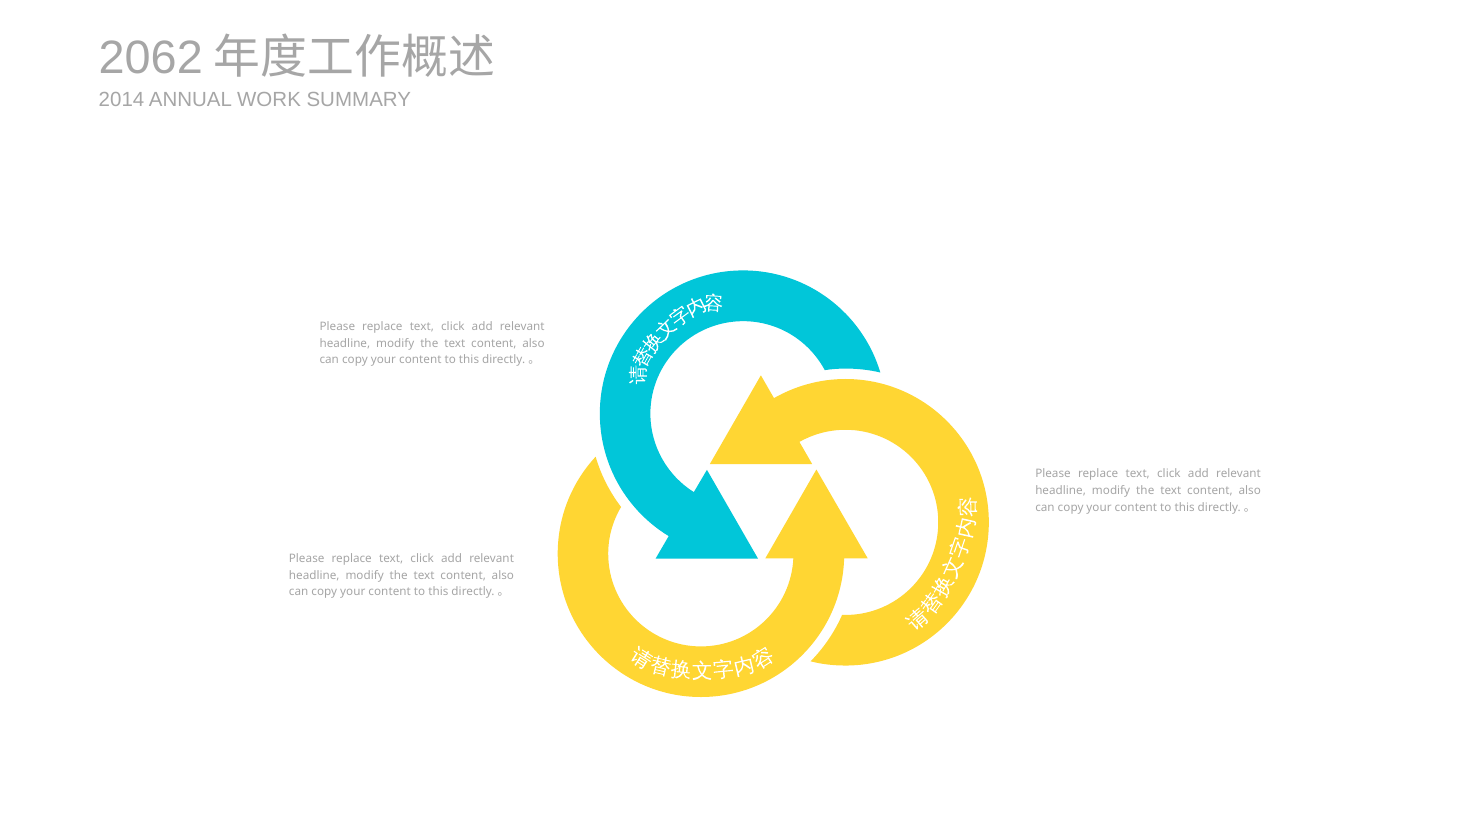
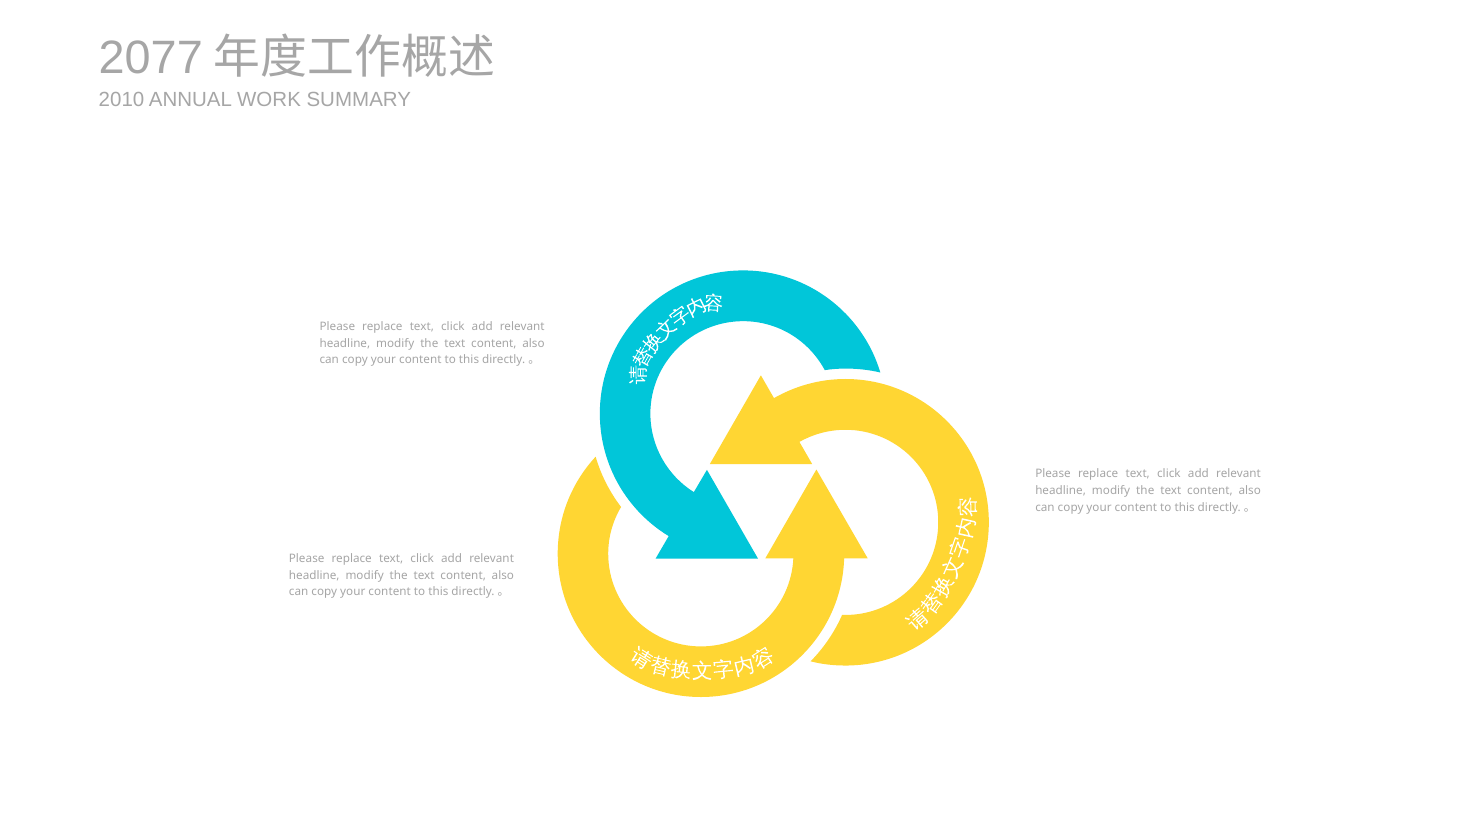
2062: 2062 -> 2077
2014: 2014 -> 2010
